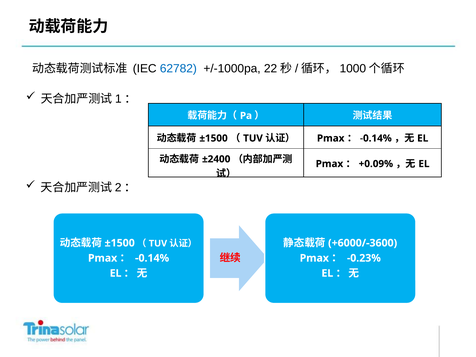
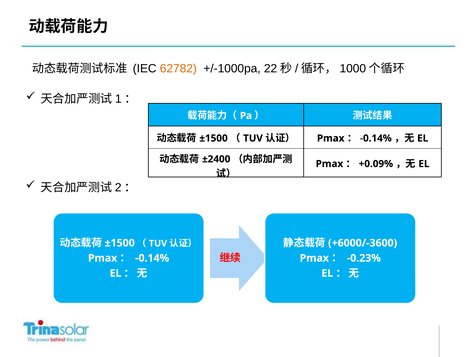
62782 colour: blue -> orange
